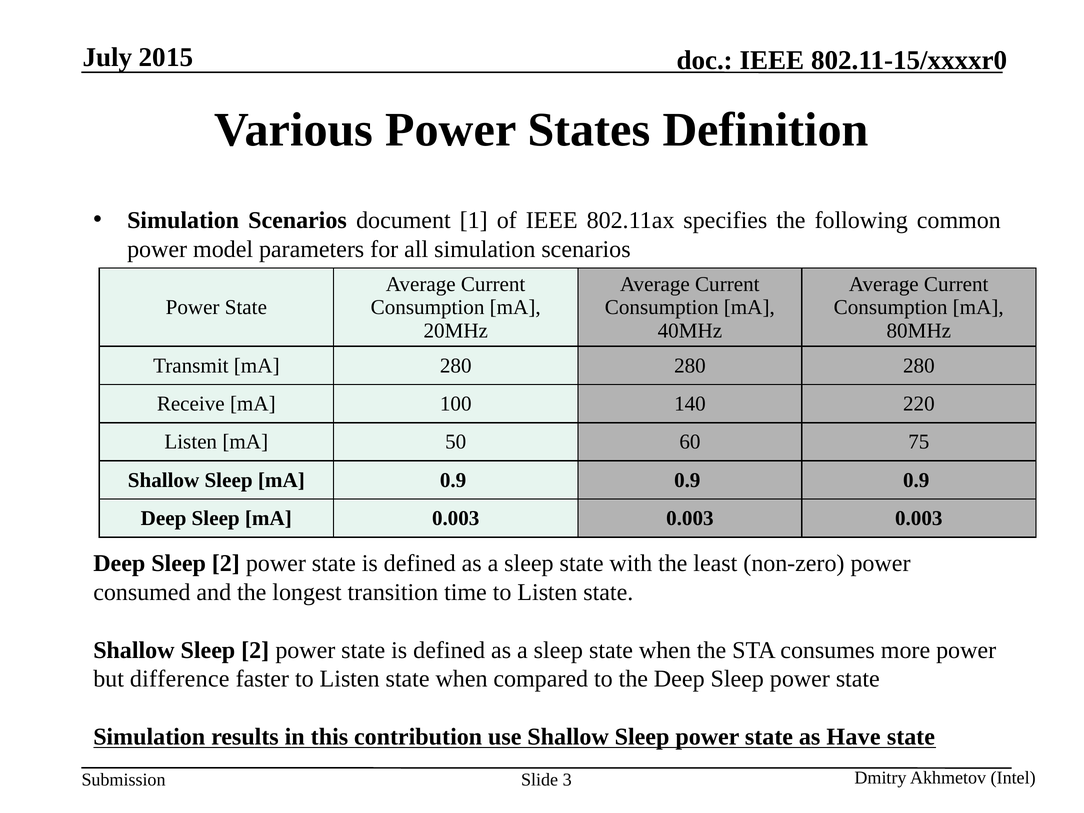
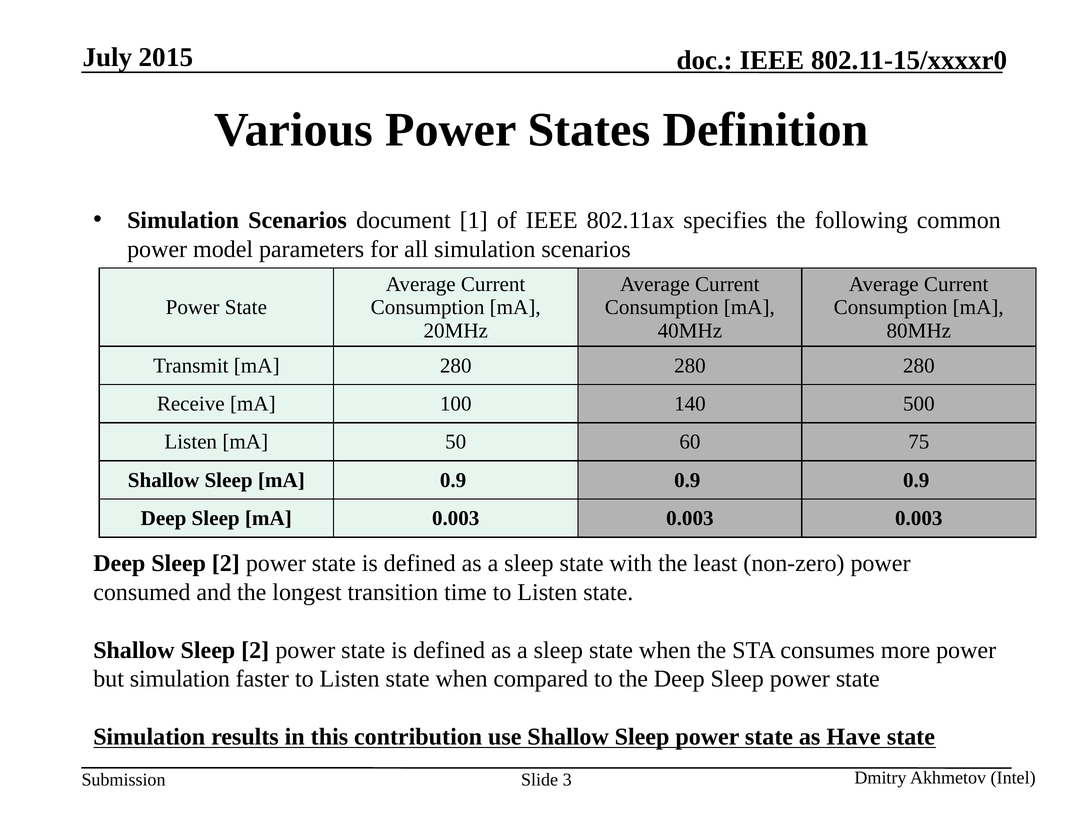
220: 220 -> 500
but difference: difference -> simulation
